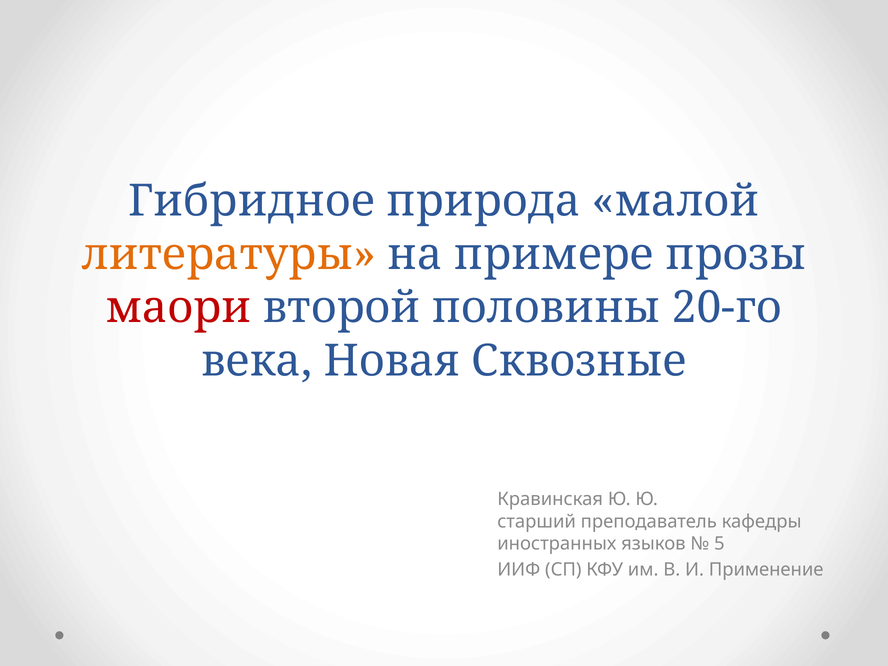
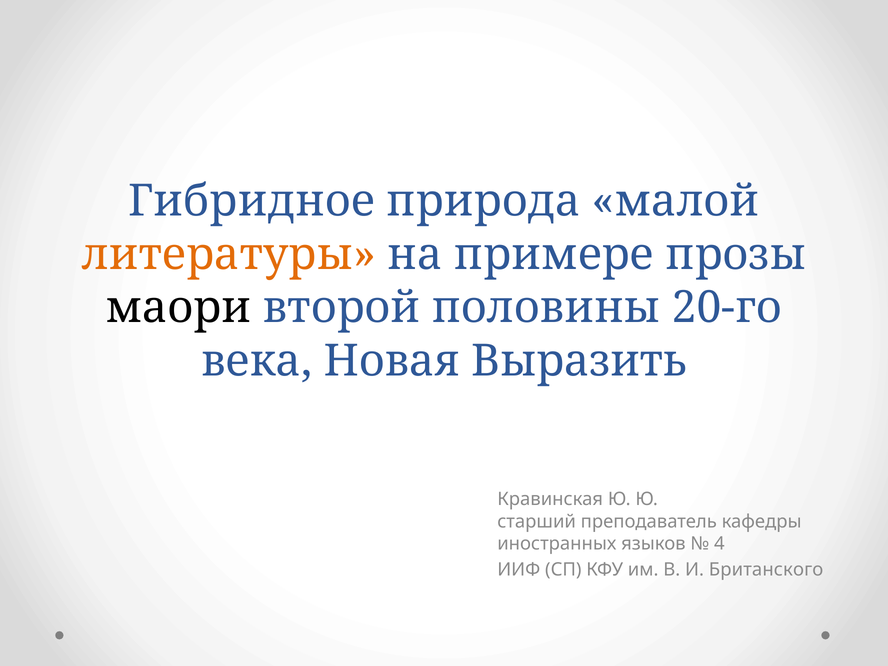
маори colour: red -> black
Сквозные: Сквозные -> Выразить
5: 5 -> 4
Применение: Применение -> Британского
